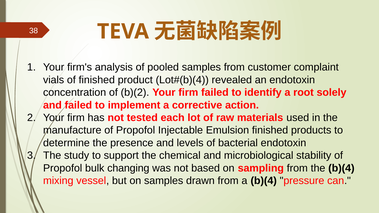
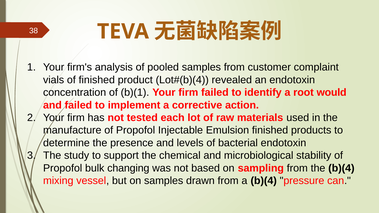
b)(2: b)(2 -> b)(1
solely: solely -> would
